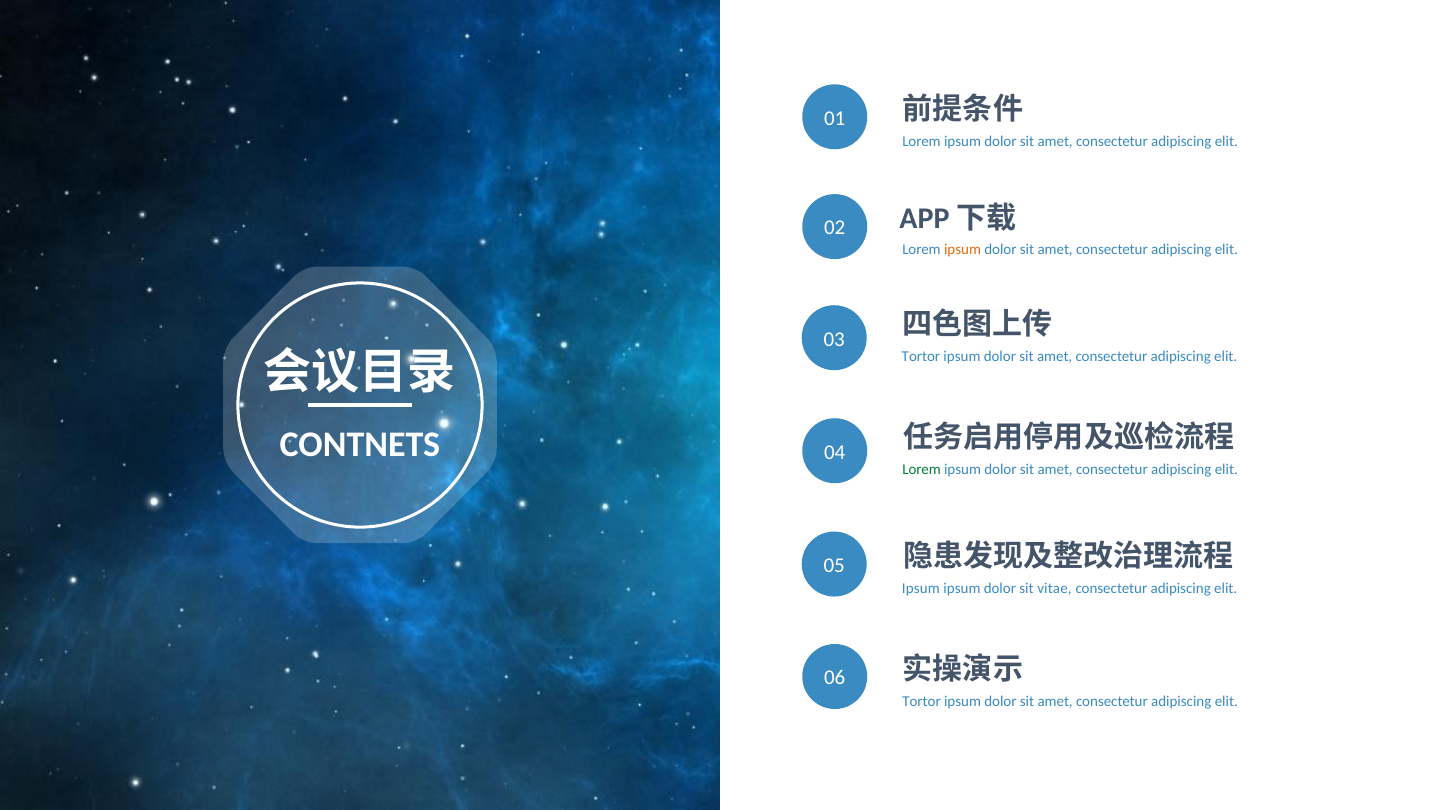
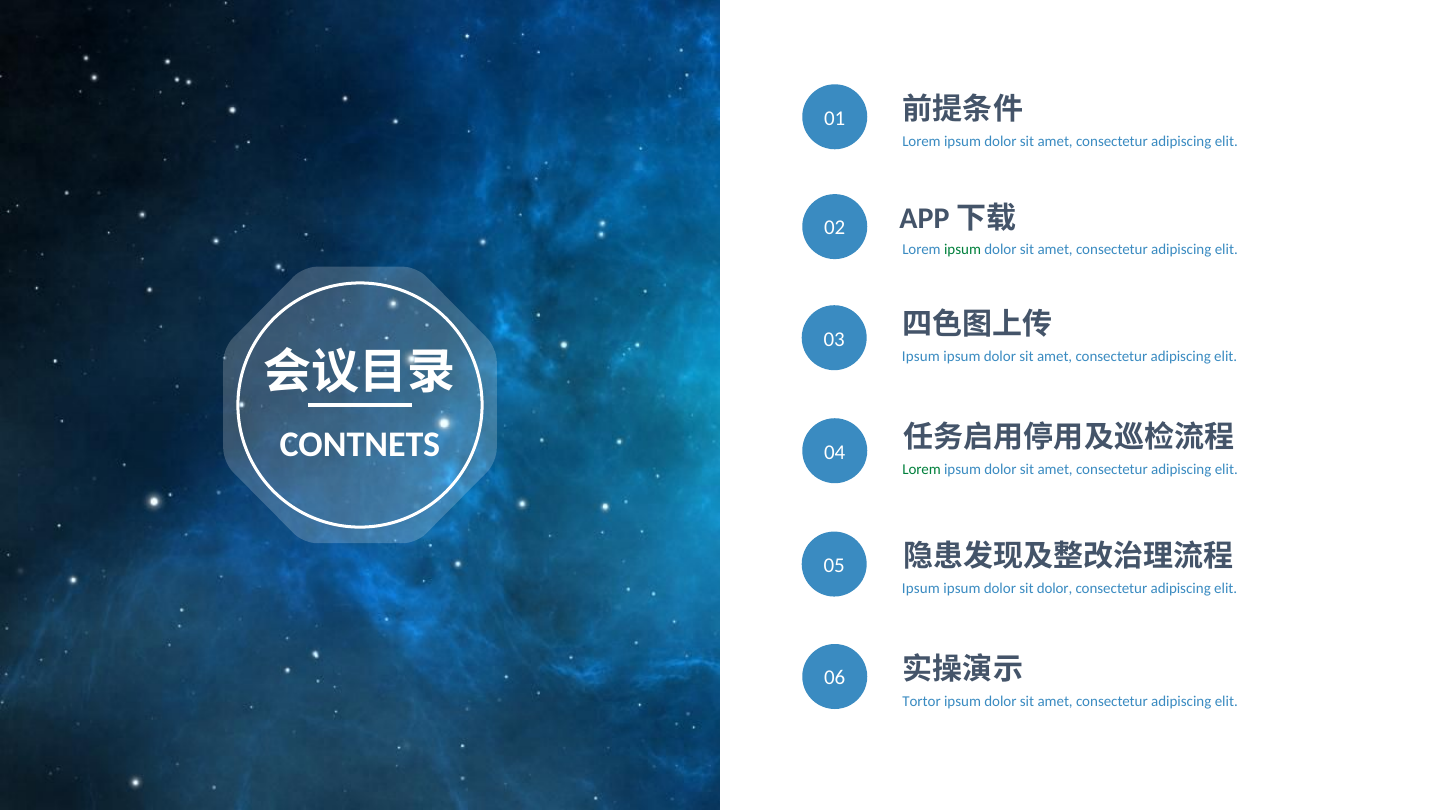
ipsum at (963, 250) colour: orange -> green
Tortor at (921, 357): Tortor -> Ipsum
sit vitae: vitae -> dolor
